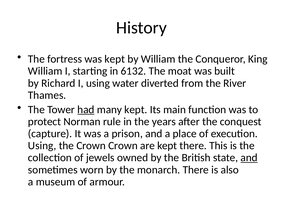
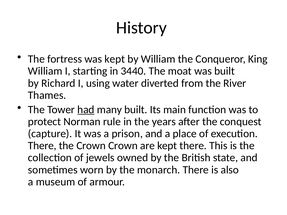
6132: 6132 -> 3440
many kept: kept -> built
Using at (42, 146): Using -> There
and at (249, 158) underline: present -> none
